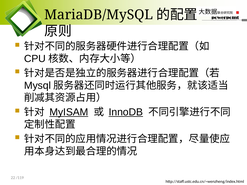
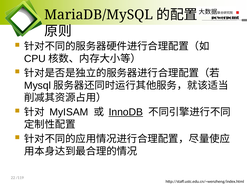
MyISAM underline: present -> none
